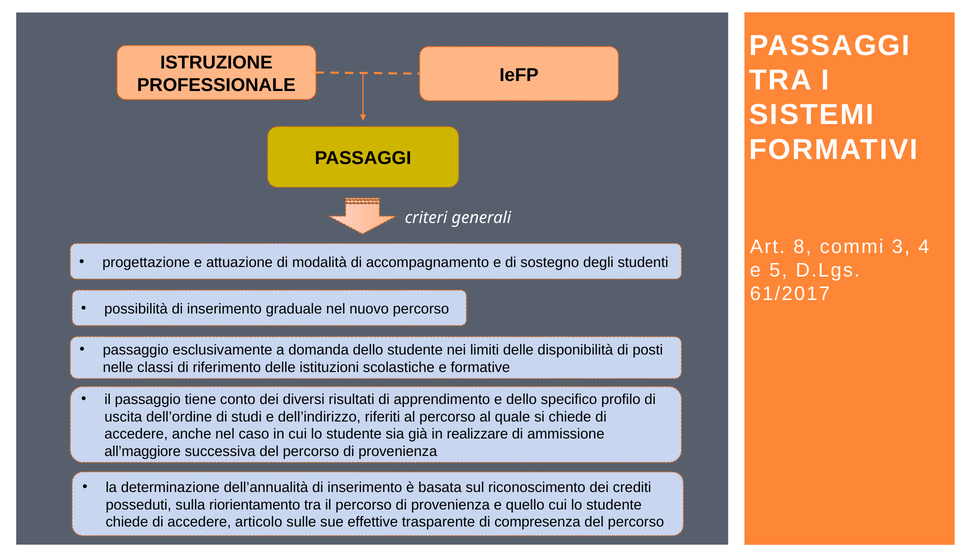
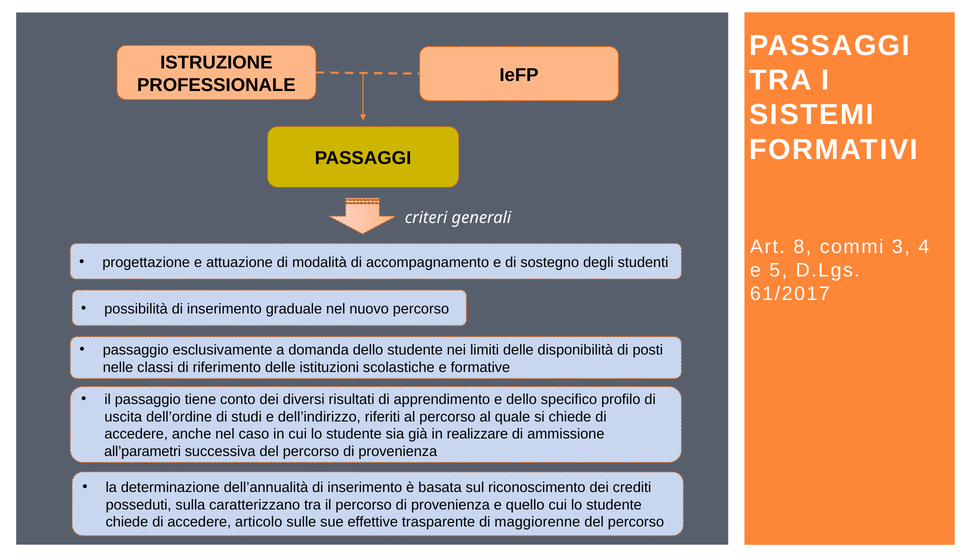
all’maggiore: all’maggiore -> all’parametri
riorientamento: riorientamento -> caratterizzano
compresenza: compresenza -> maggiorenne
